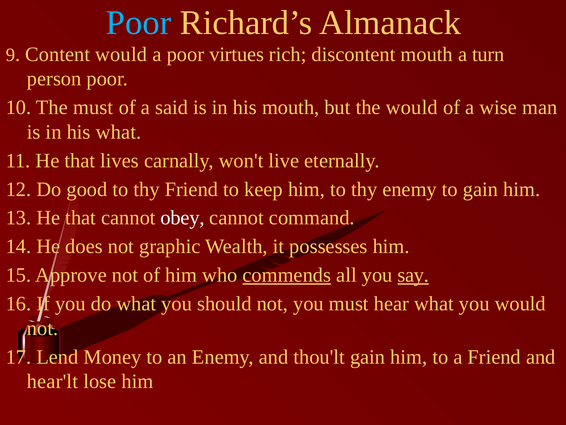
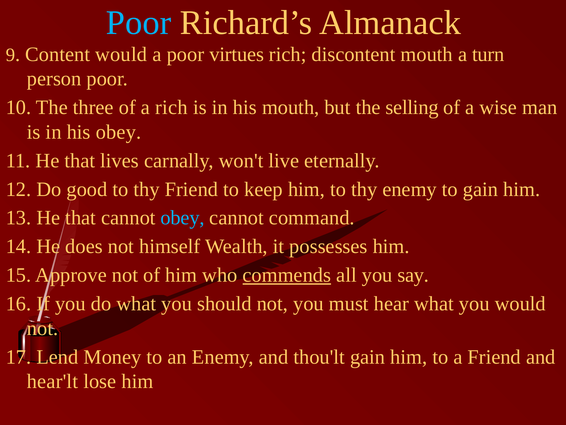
The must: must -> three
a said: said -> rich
the would: would -> selling
his what: what -> obey
obey at (183, 218) colour: white -> light blue
graphic: graphic -> himself
say underline: present -> none
